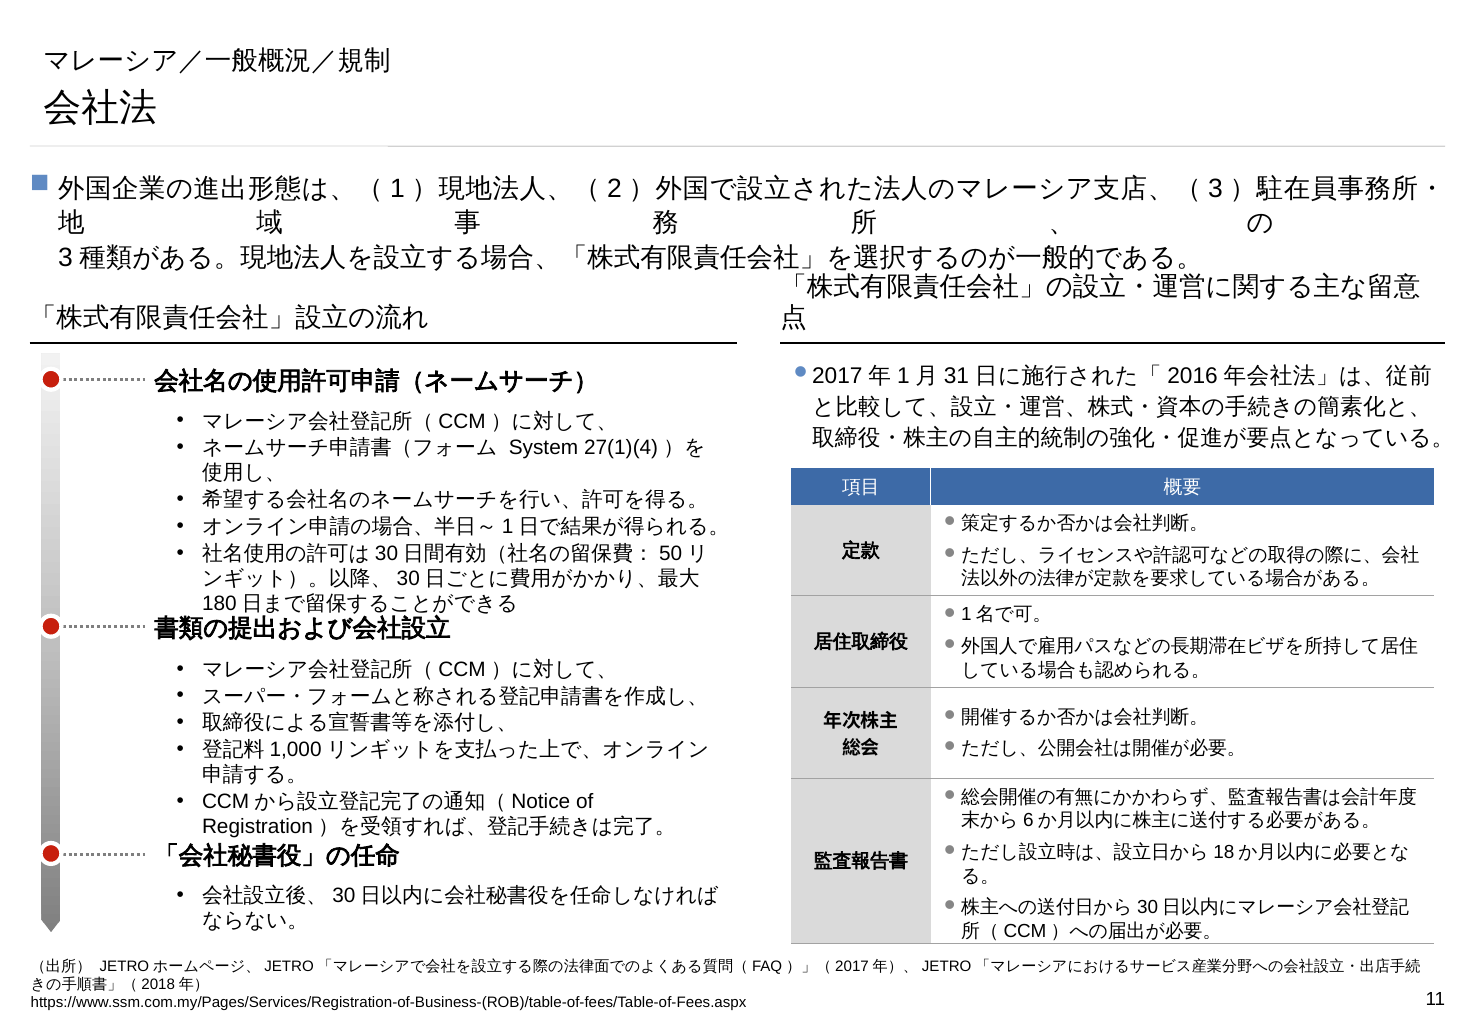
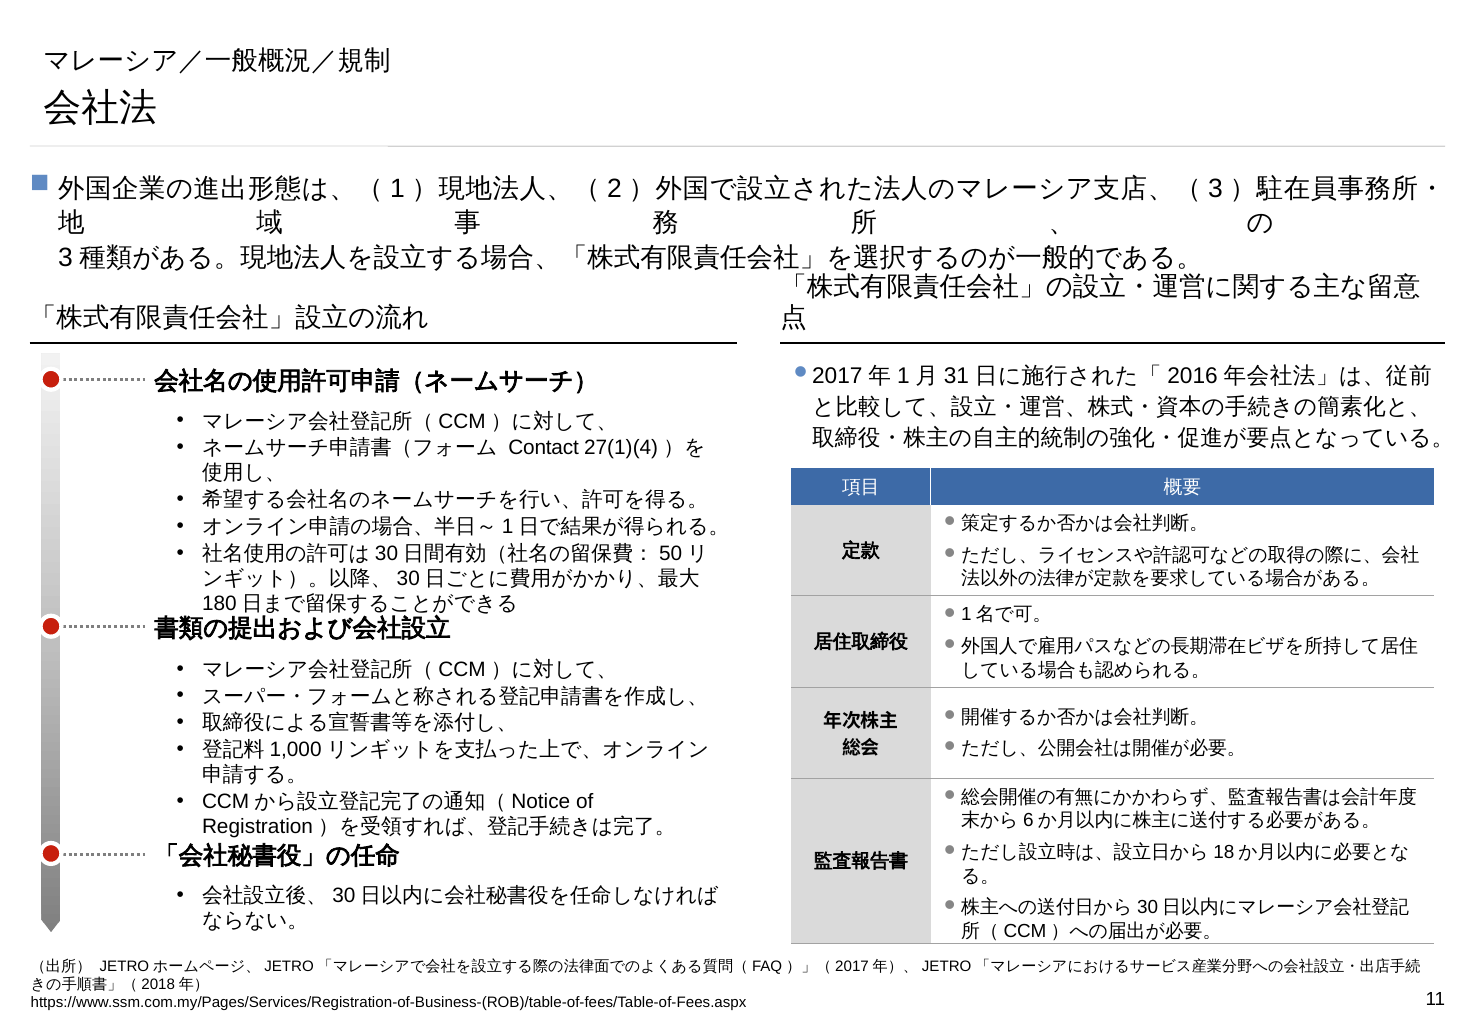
System: System -> Contact
